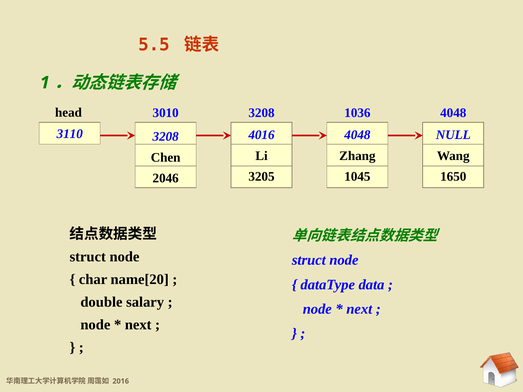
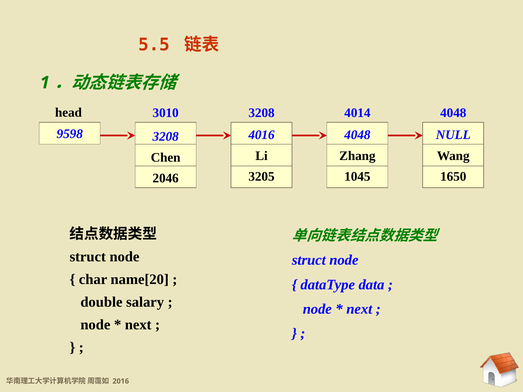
1036: 1036 -> 4014
3110: 3110 -> 9598
